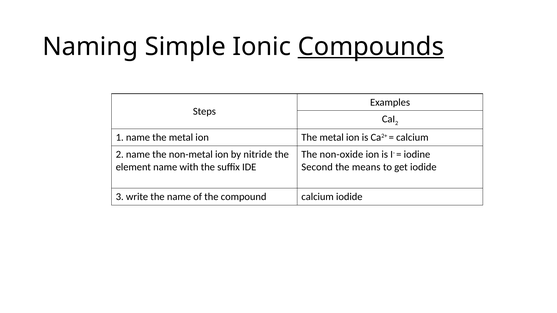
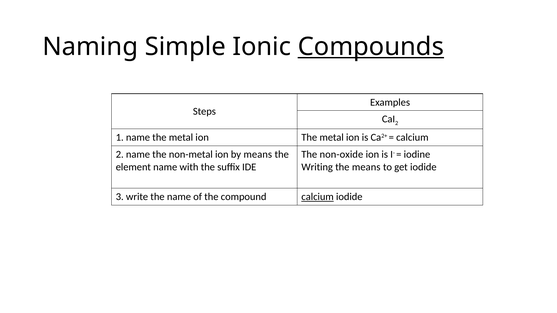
by nitride: nitride -> means
Second: Second -> Writing
calcium at (318, 197) underline: none -> present
